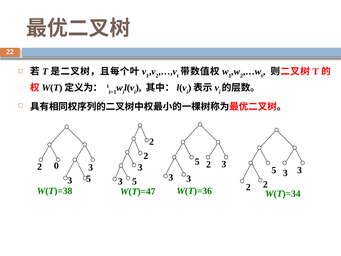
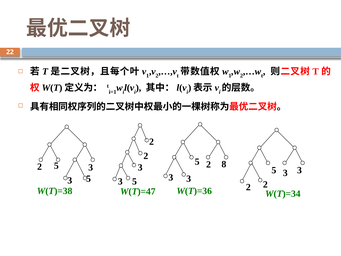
5 2 3: 3 -> 8
2 0: 0 -> 5
